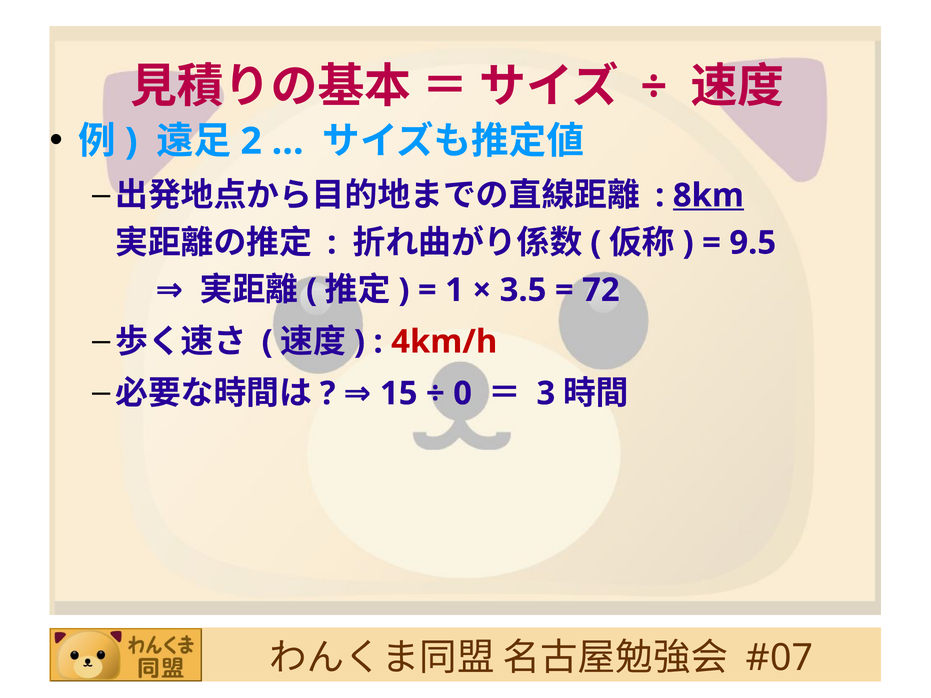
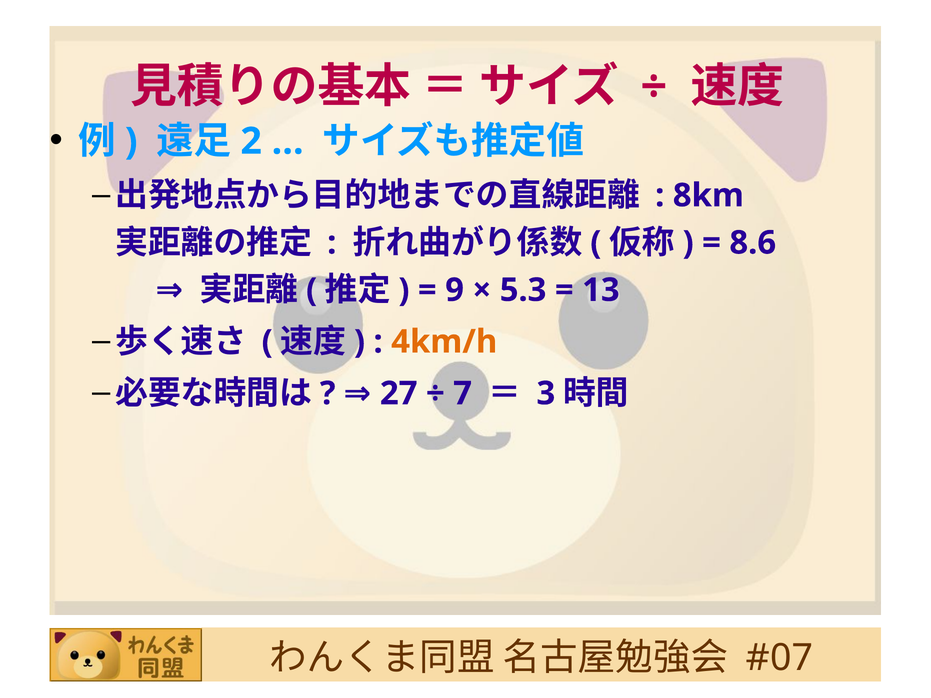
8km underline: present -> none
9.5: 9.5 -> 8.6
1: 1 -> 9
3.5: 3.5 -> 5.3
72: 72 -> 13
4km/h colour: red -> orange
15: 15 -> 27
0: 0 -> 7
